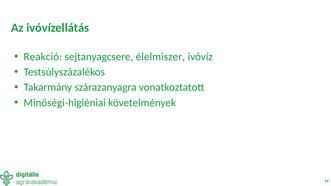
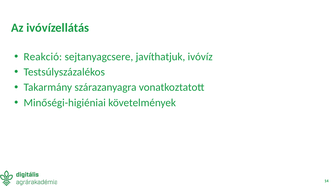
élelmiszer: élelmiszer -> javíthatjuk
